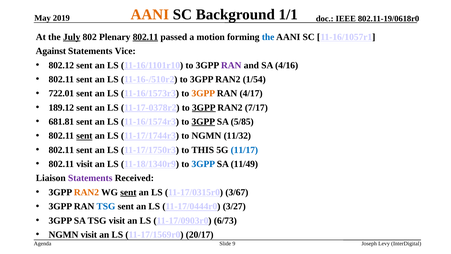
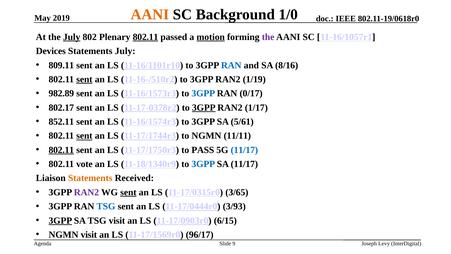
1/1: 1/1 -> 1/0
motion underline: none -> present
the at (268, 37) colour: blue -> purple
Against: Against -> Devices
Statements Vice: Vice -> July
802.12: 802.12 -> 809.11
RAN at (231, 65) colour: purple -> blue
4/16: 4/16 -> 8/16
sent at (84, 79) underline: none -> present
1/54: 1/54 -> 1/19
722.01: 722.01 -> 982.89
3GPP at (203, 93) colour: orange -> blue
4/17: 4/17 -> 0/17
189.12: 189.12 -> 802.17
7/17: 7/17 -> 1/17
681.81: 681.81 -> 852.11
3GPP at (203, 122) underline: present -> none
5/85: 5/85 -> 5/61
11/32: 11/32 -> 11/11
802.11 at (61, 150) underline: none -> present
THIS: THIS -> PASS
802.11 visit: visit -> vote
SA 11/49: 11/49 -> 11/17
Statements at (90, 178) colour: purple -> orange
RAN2 at (86, 192) colour: orange -> purple
3/67: 3/67 -> 3/65
3/27: 3/27 -> 3/93
3GPP at (60, 220) underline: none -> present
6/73: 6/73 -> 6/15
20/17: 20/17 -> 96/17
